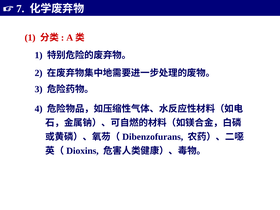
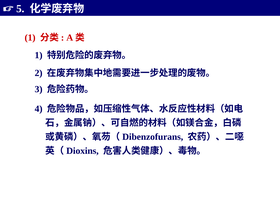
7: 7 -> 5
